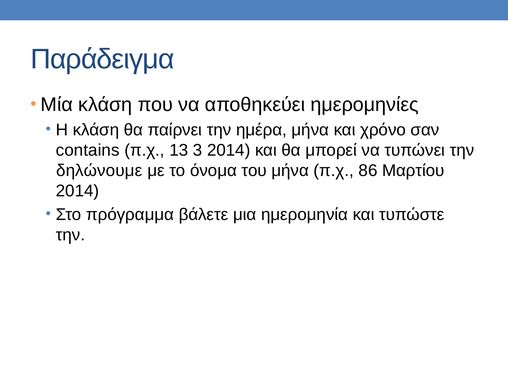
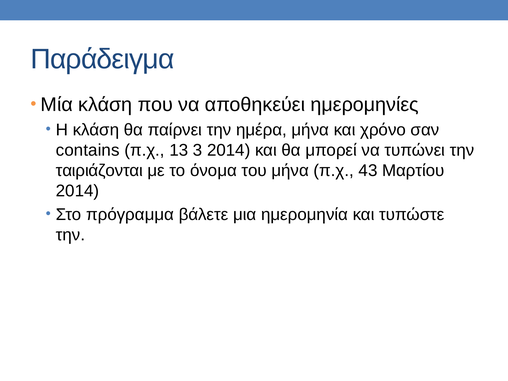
δηλώνουμε: δηλώνουμε -> ταιριάζονται
86: 86 -> 43
